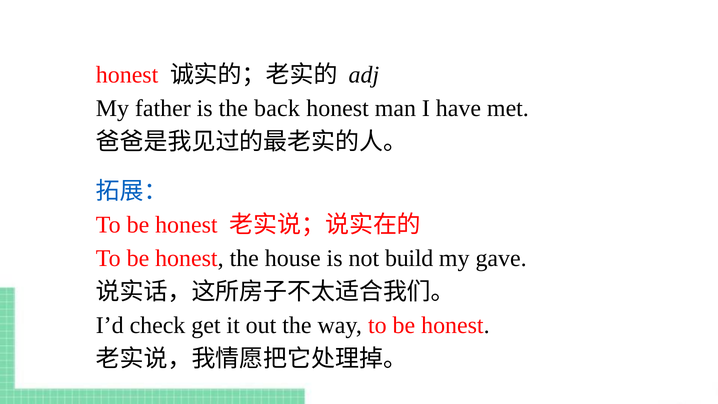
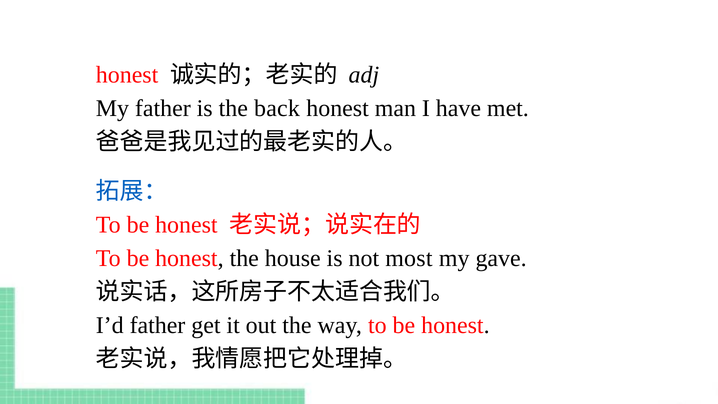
build: build -> most
I’d check: check -> father
